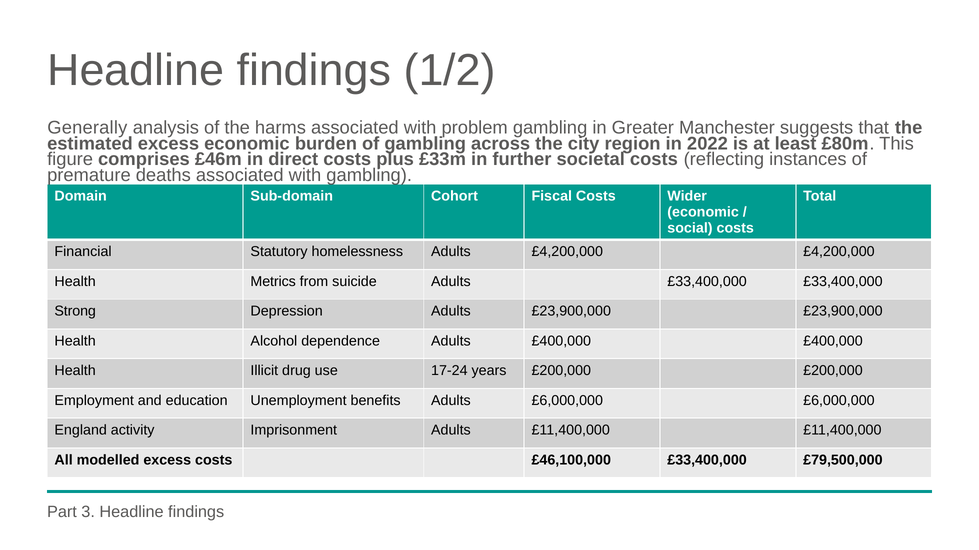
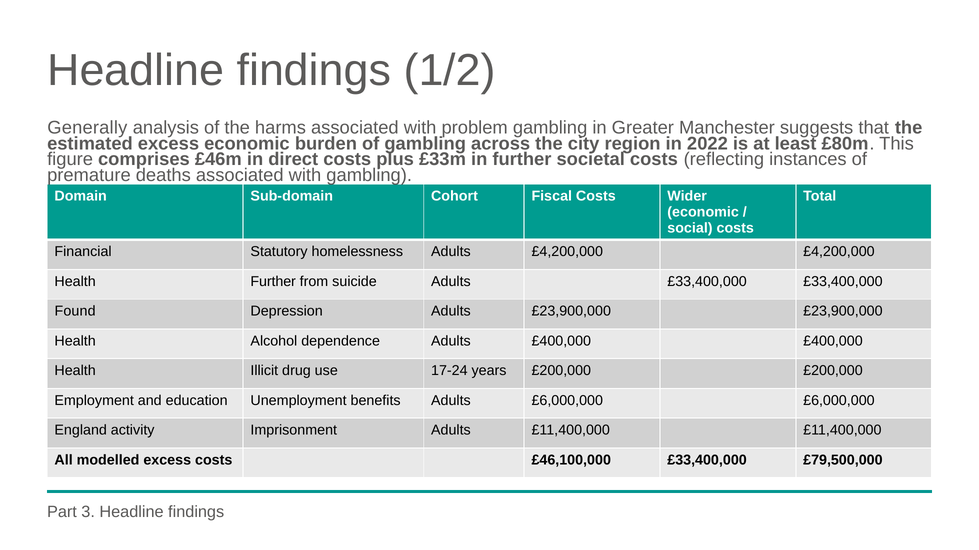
Health Metrics: Metrics -> Further
Strong: Strong -> Found
